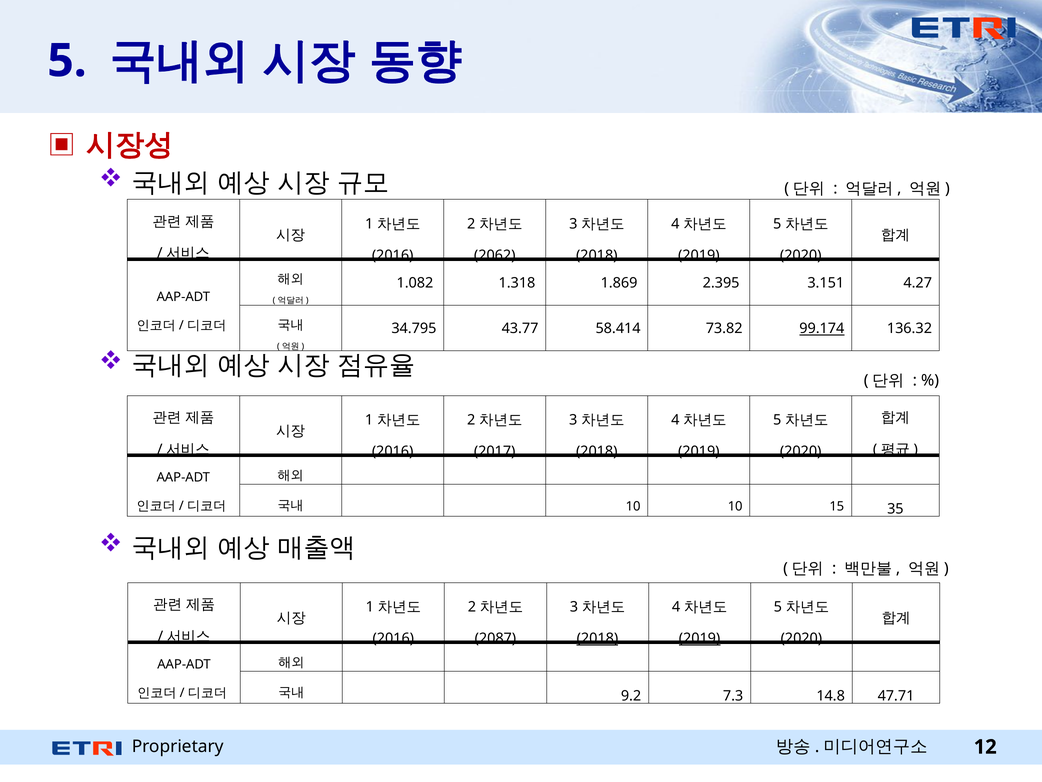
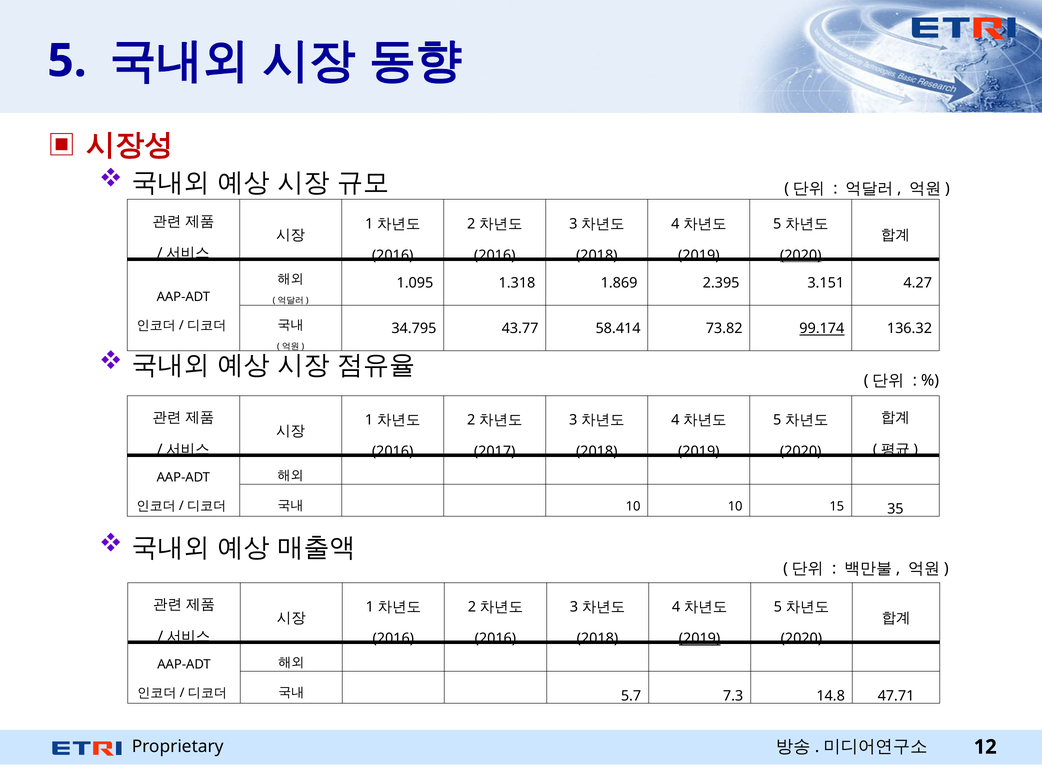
2062 at (495, 255): 2062 -> 2016
2020 at (801, 255) underline: none -> present
1.082: 1.082 -> 1.095
2087 at (495, 638): 2087 -> 2016
2018 at (597, 638) underline: present -> none
9.2: 9.2 -> 5.7
